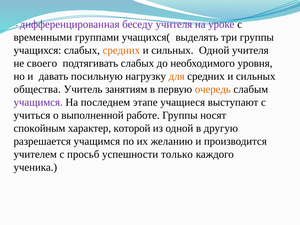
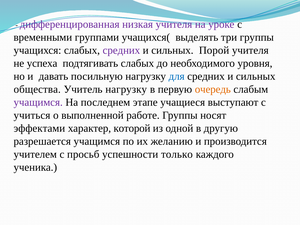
беседу: беседу -> низкая
средних at (121, 50) colour: orange -> purple
сильных Одной: Одной -> Порой
своего: своего -> успеха
для colour: orange -> blue
Учитель занятиям: занятиям -> нагрузку
спокойным: спокойным -> эффектами
